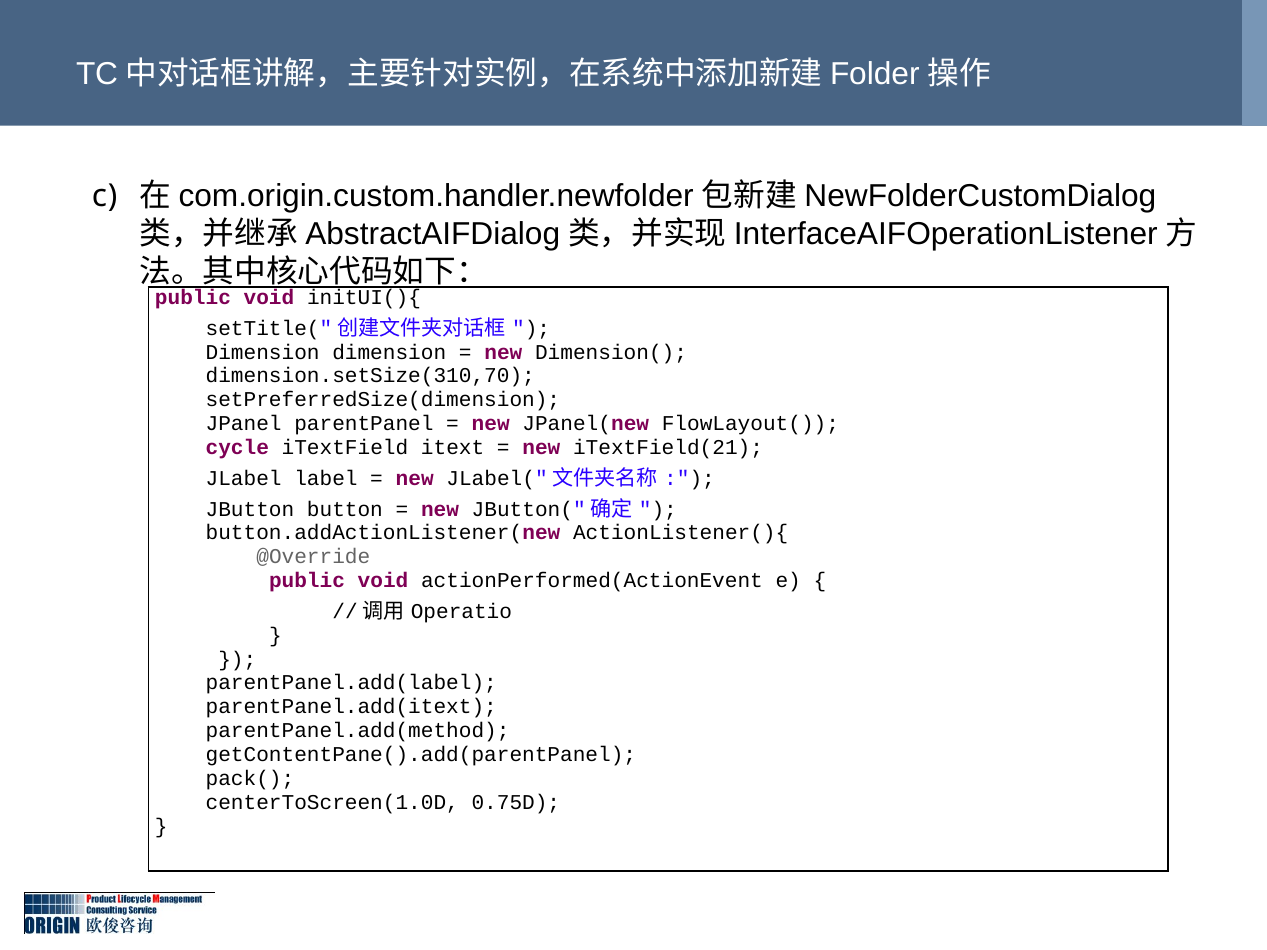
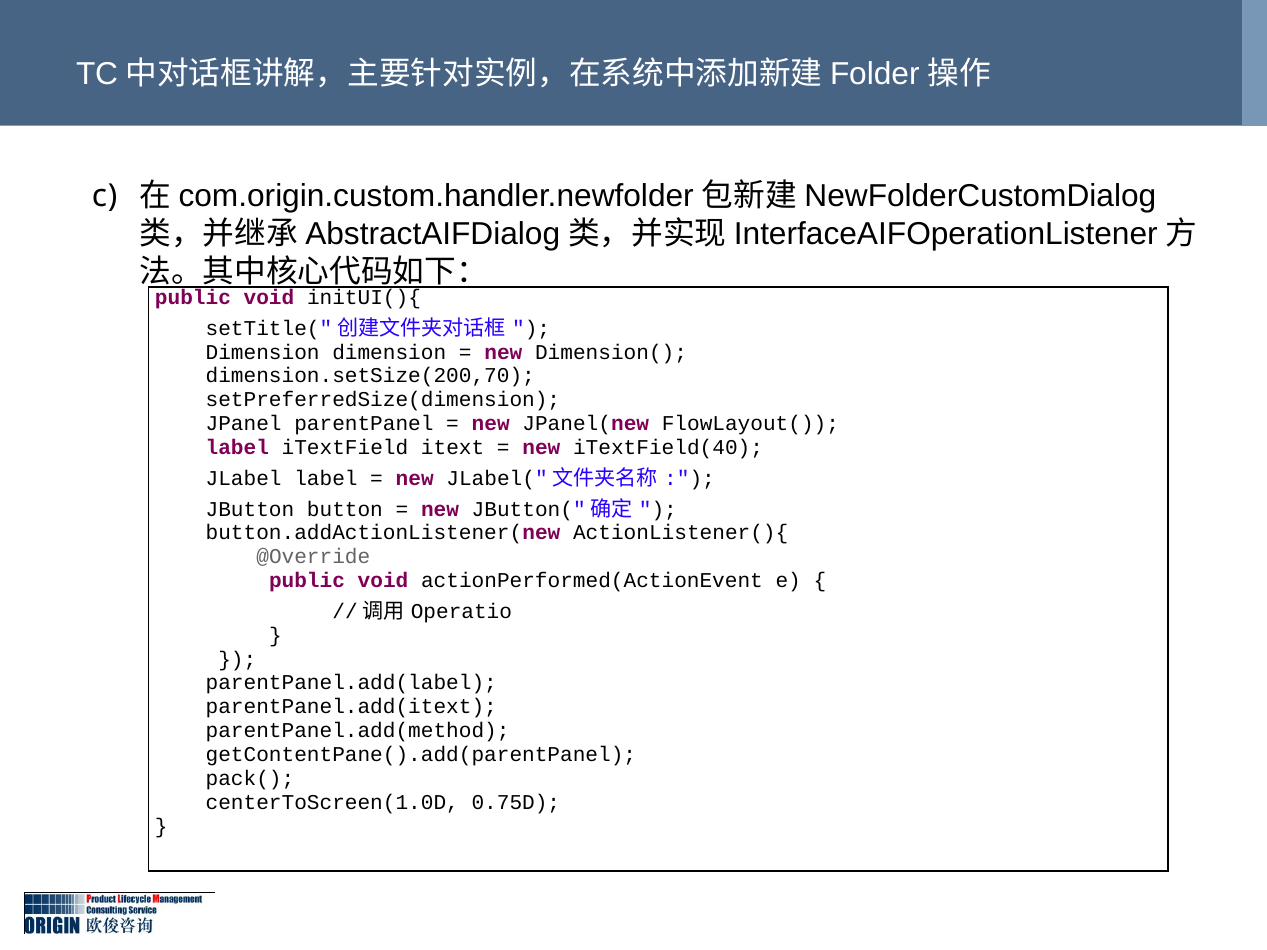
dimension.setSize(310,70: dimension.setSize(310,70 -> dimension.setSize(200,70
cycle at (237, 448): cycle -> label
iTextField(21: iTextField(21 -> iTextField(40
